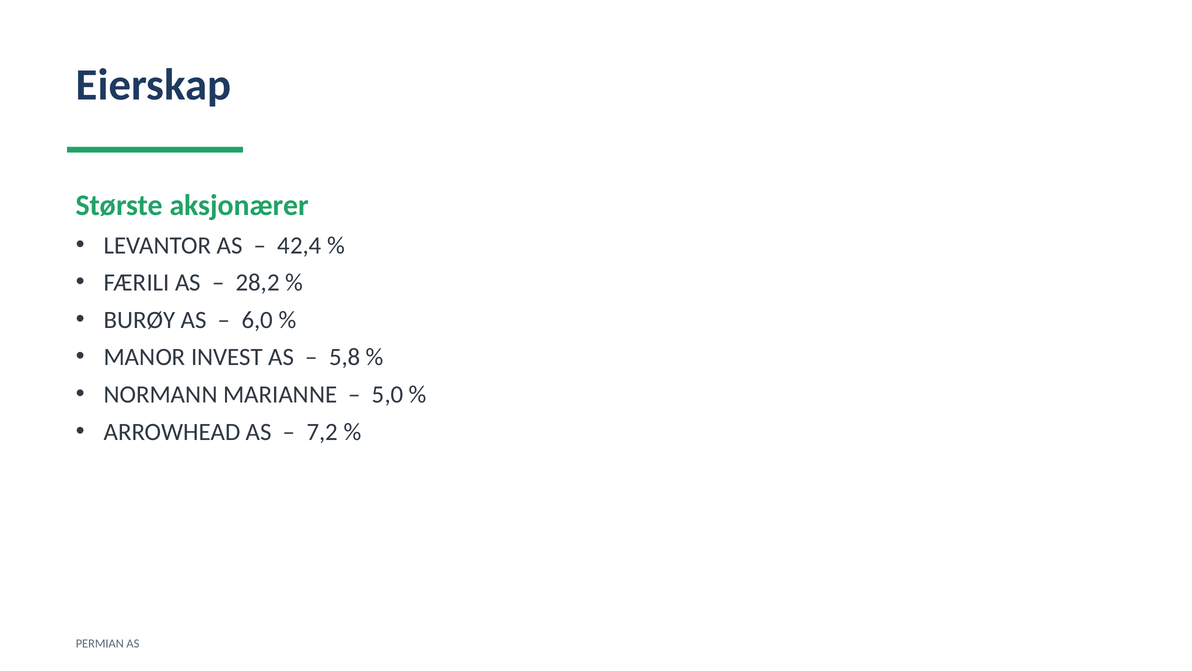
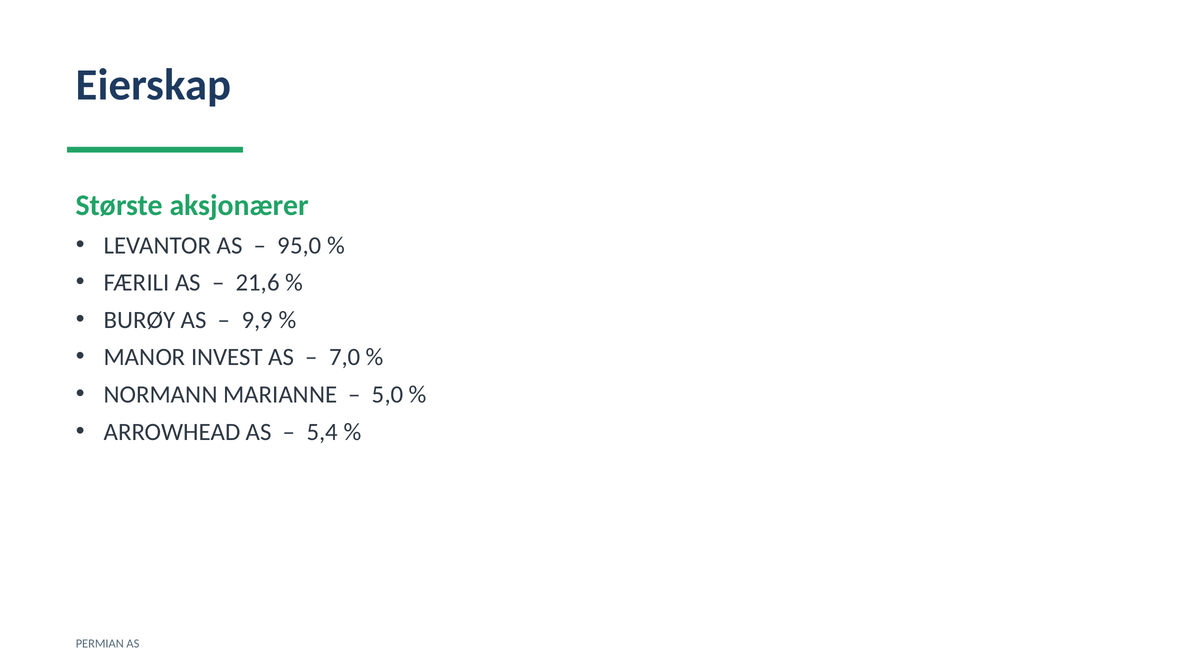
42,4: 42,4 -> 95,0
28,2: 28,2 -> 21,6
6,0: 6,0 -> 9,9
5,8: 5,8 -> 7,0
7,2: 7,2 -> 5,4
